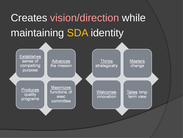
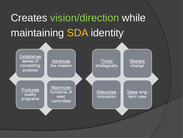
vision/direction colour: pink -> light green
